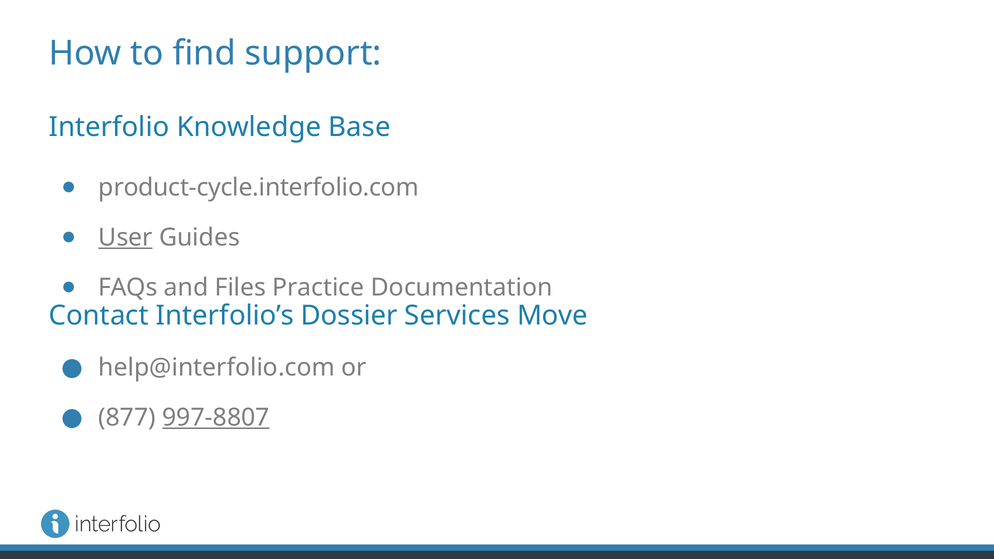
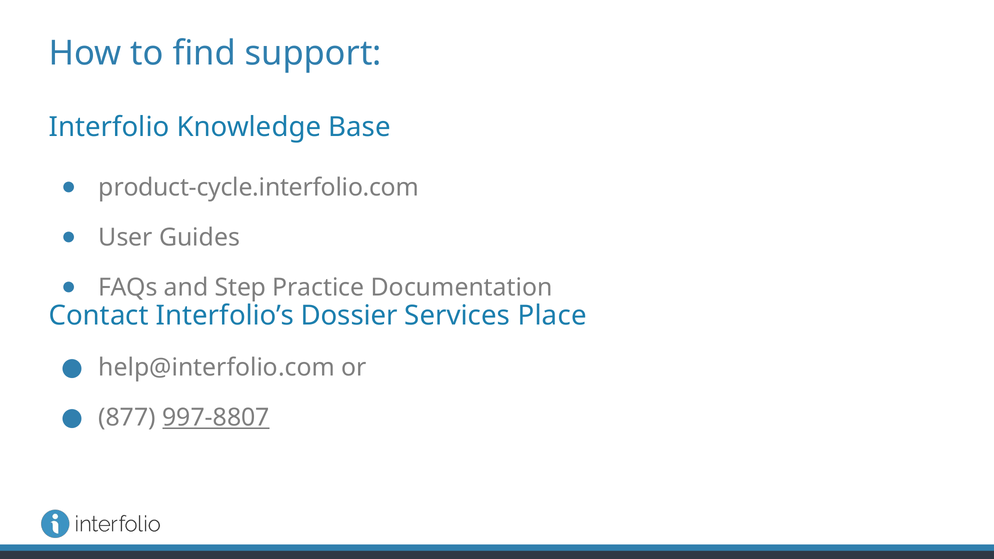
User underline: present -> none
Files: Files -> Step
Move: Move -> Place
